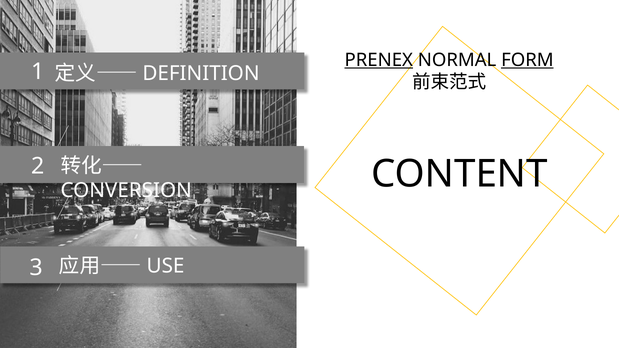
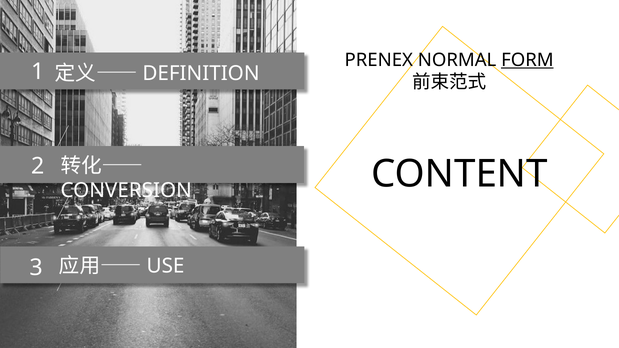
PRENEX underline: present -> none
